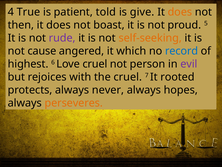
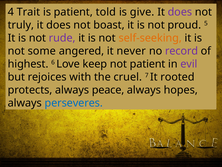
True: True -> Trait
does at (180, 12) colour: orange -> purple
then: then -> truly
cause: cause -> some
which: which -> never
record colour: blue -> purple
Love cruel: cruel -> keep
not person: person -> patient
never: never -> peace
perseveres colour: orange -> blue
